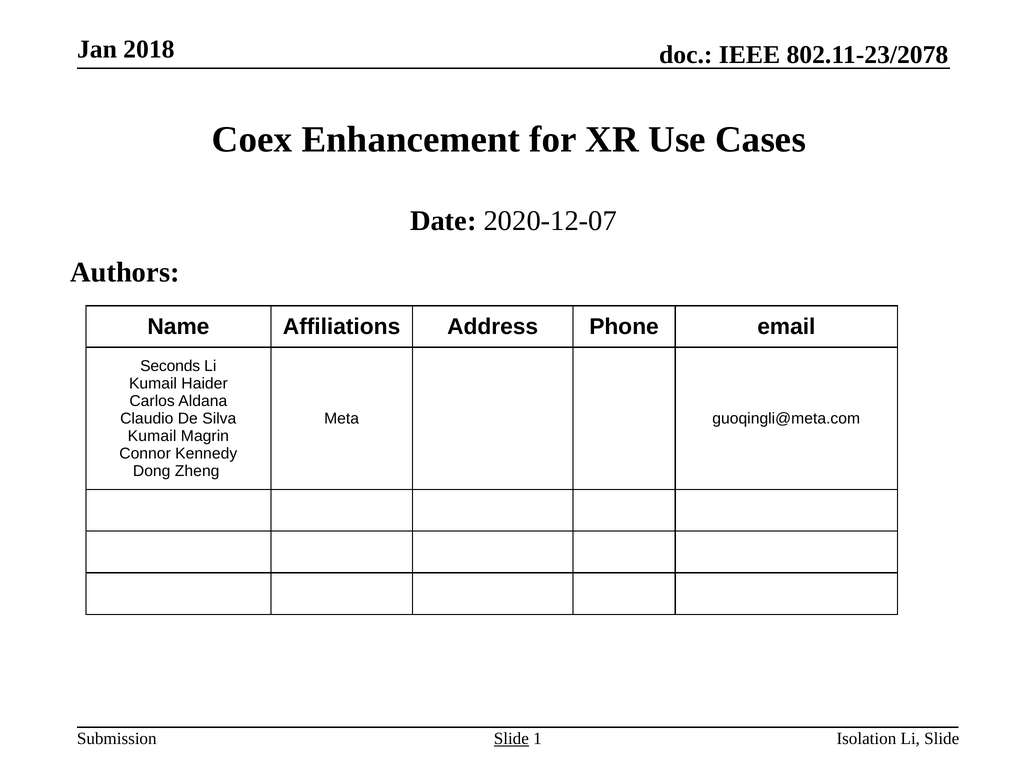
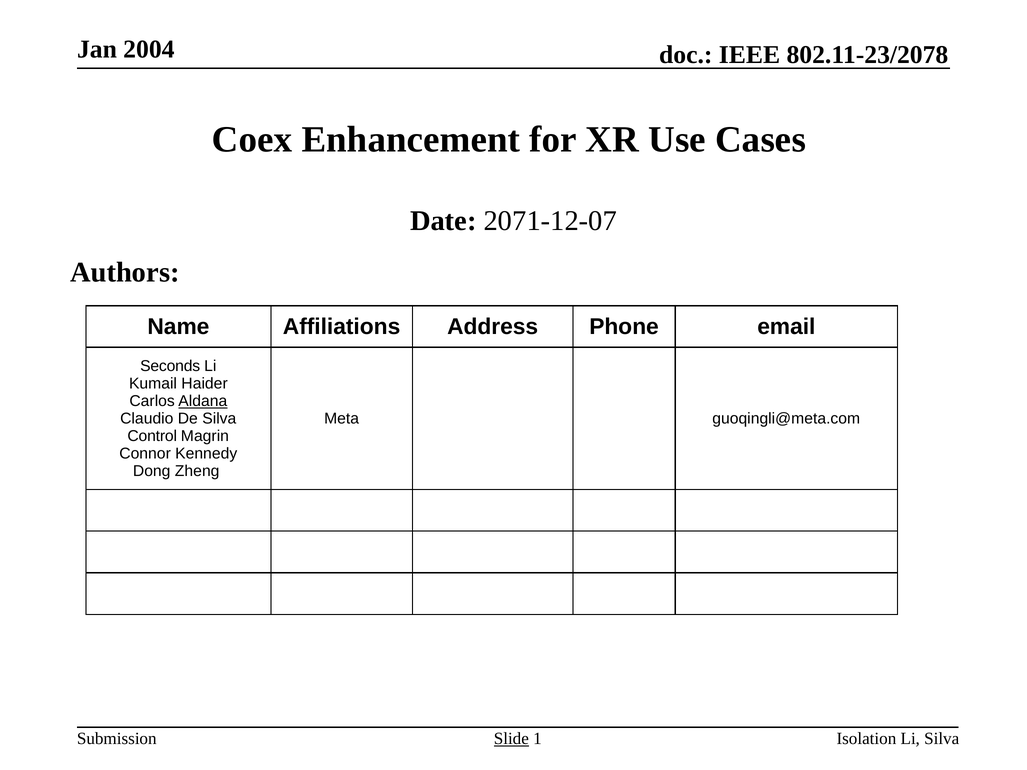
2018: 2018 -> 2004
2020-12-07: 2020-12-07 -> 2071-12-07
Aldana underline: none -> present
Kumail at (152, 436): Kumail -> Control
Li Slide: Slide -> Silva
